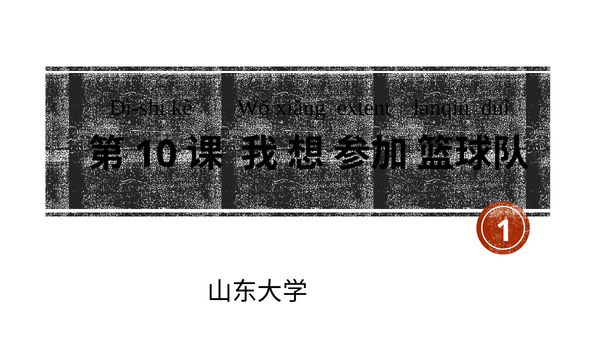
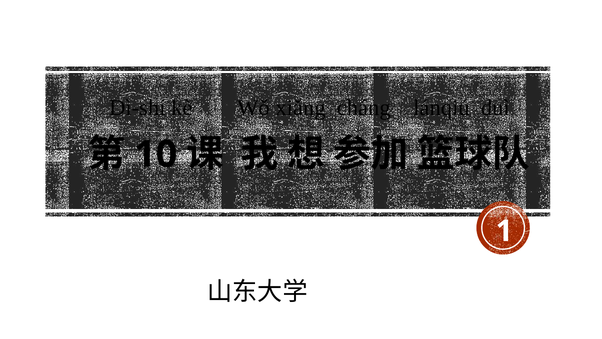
extent: extent -> cháng
